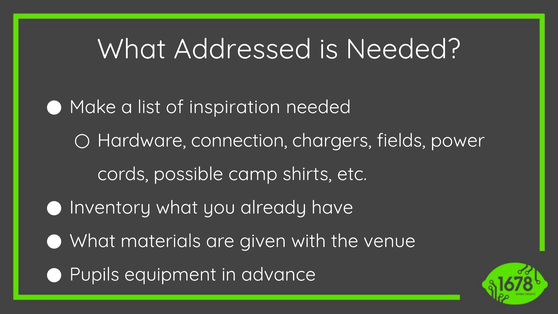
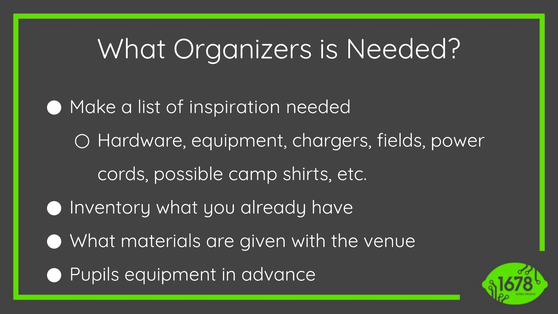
Addressed: Addressed -> Organizers
Hardware connection: connection -> equipment
